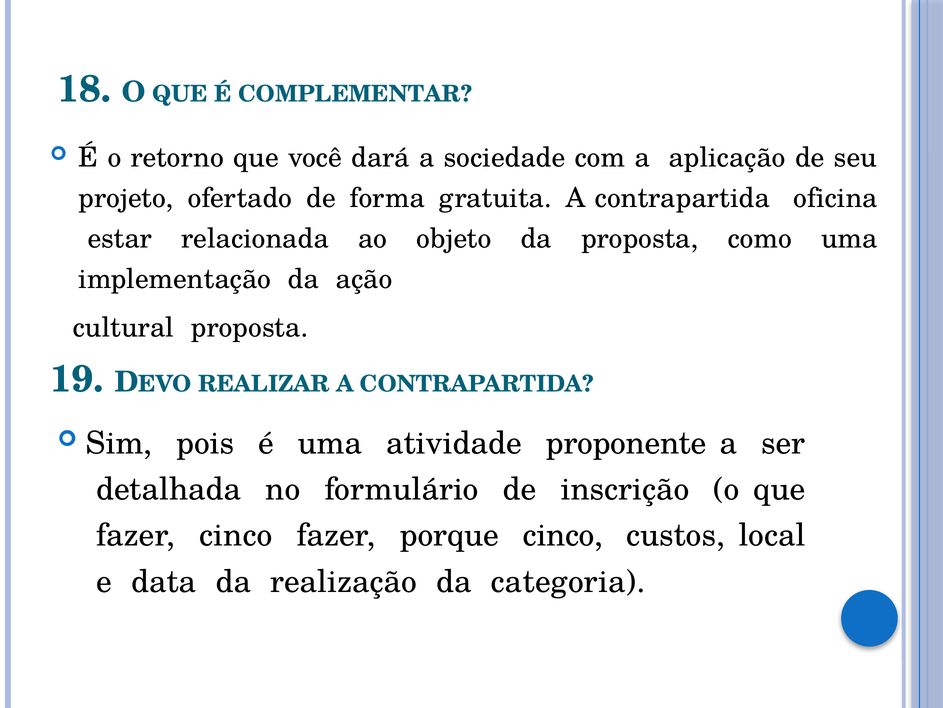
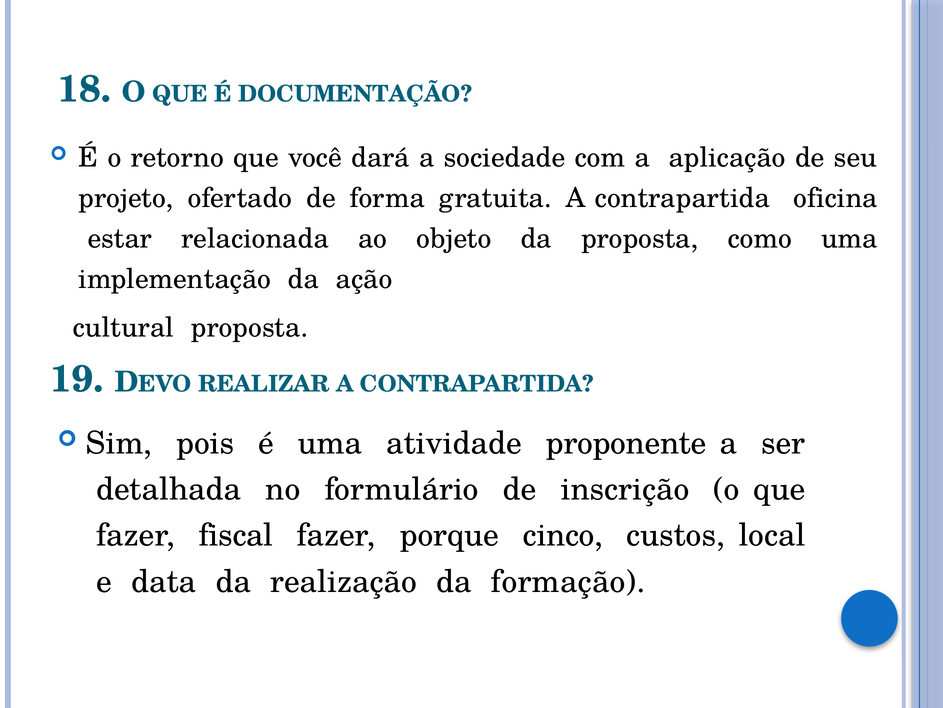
COMPLEMENTAR: COMPLEMENTAR -> DOCUMENTAÇÃO
fazer cinco: cinco -> fiscal
categoria: categoria -> formação
